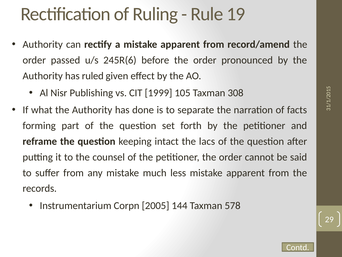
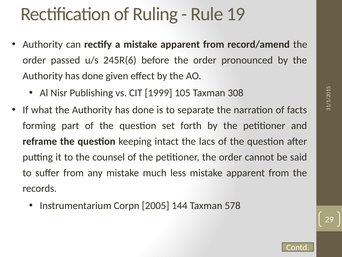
ruled at (93, 76): ruled -> done
